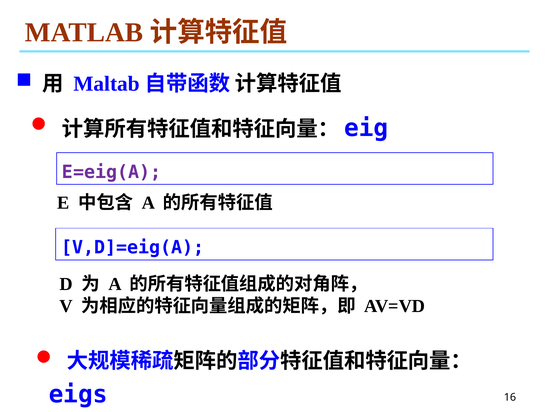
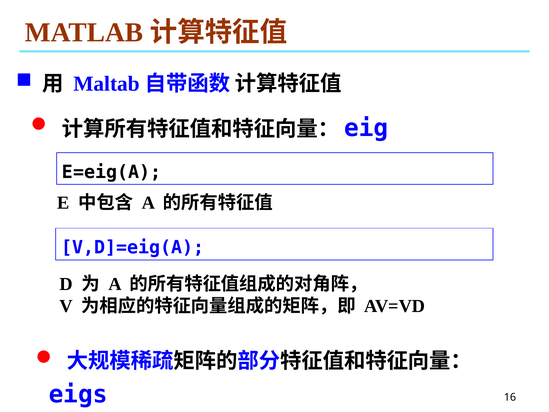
E=eig(A colour: purple -> black
